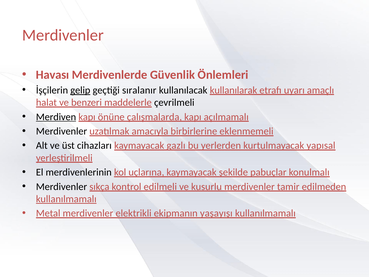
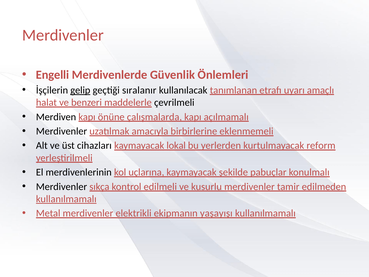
Havası: Havası -> Engelli
kullanılarak: kullanılarak -> tanımlanan
Merdiven underline: present -> none
gazlı: gazlı -> lokal
yapısal: yapısal -> reform
